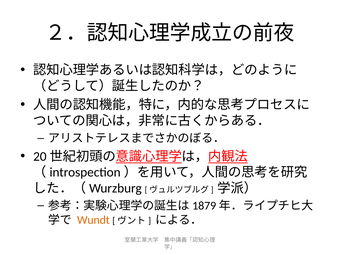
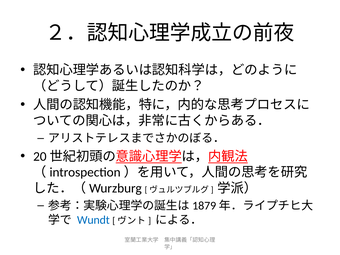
Wundt colour: orange -> blue
